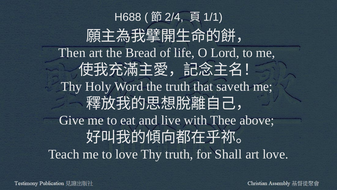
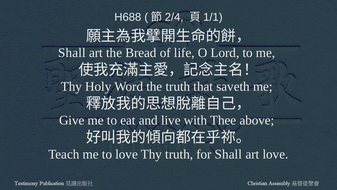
Then at (72, 53): Then -> Shall
